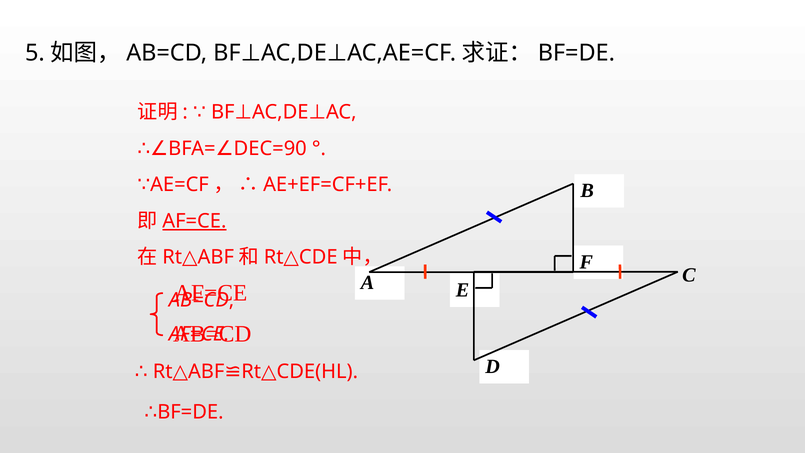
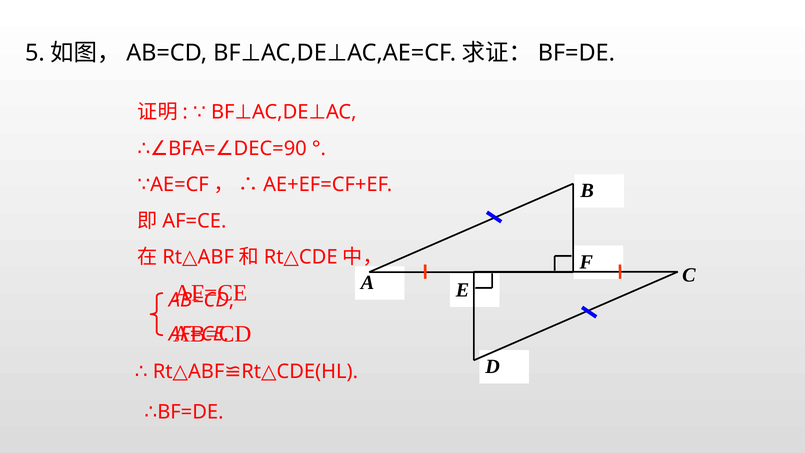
AF=CE at (194, 221) underline: present -> none
